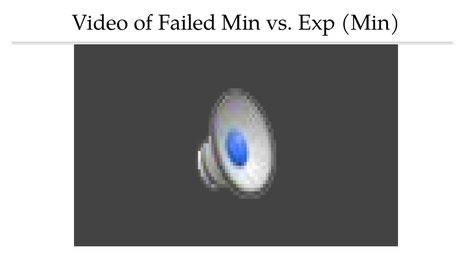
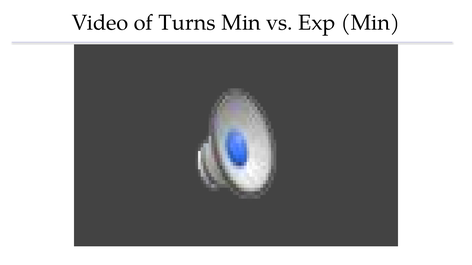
Failed: Failed -> Turns
